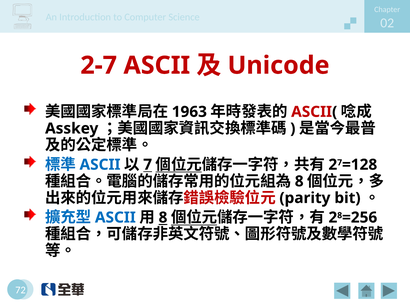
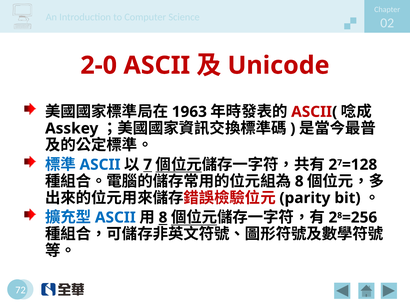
2-7: 2-7 -> 2-0
